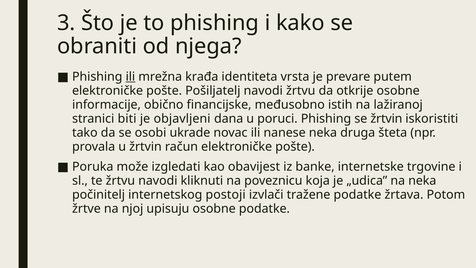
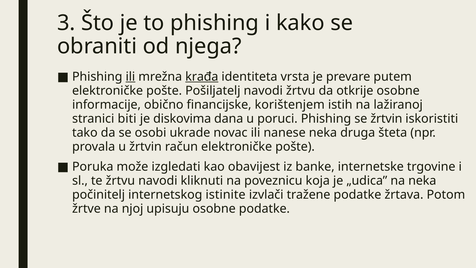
krađa underline: none -> present
međusobno: međusobno -> korištenjem
objavljeni: objavljeni -> diskovima
postoji: postoji -> istinite
